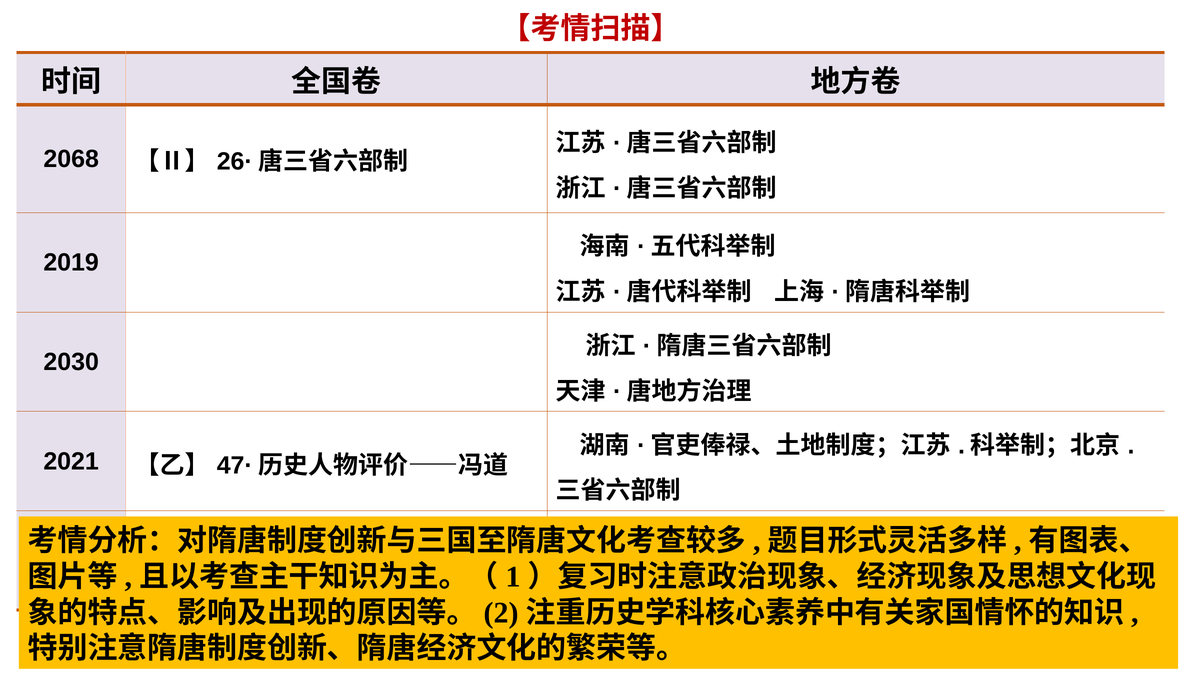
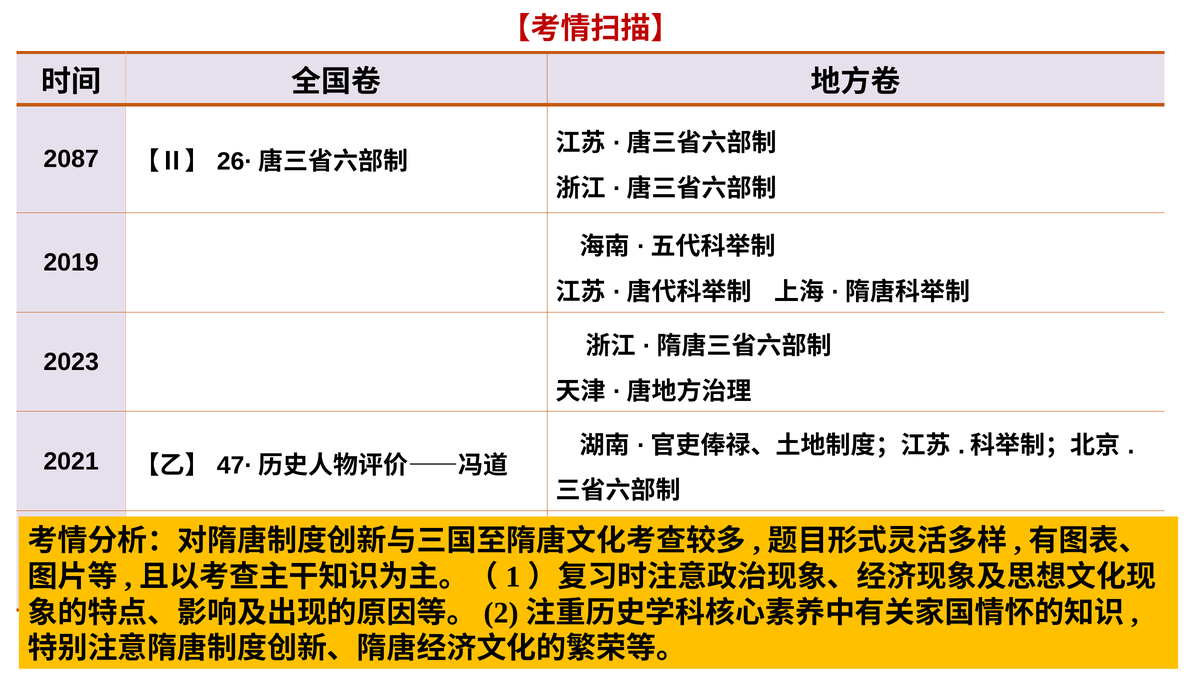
2068: 2068 -> 2087
2030: 2030 -> 2023
